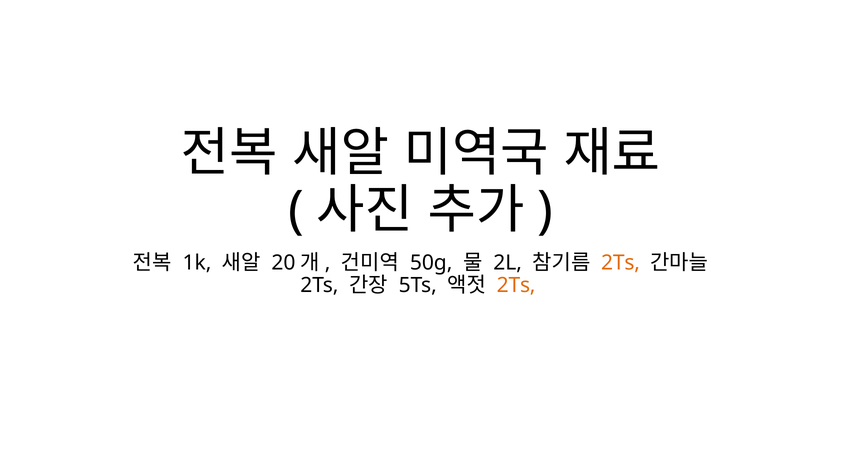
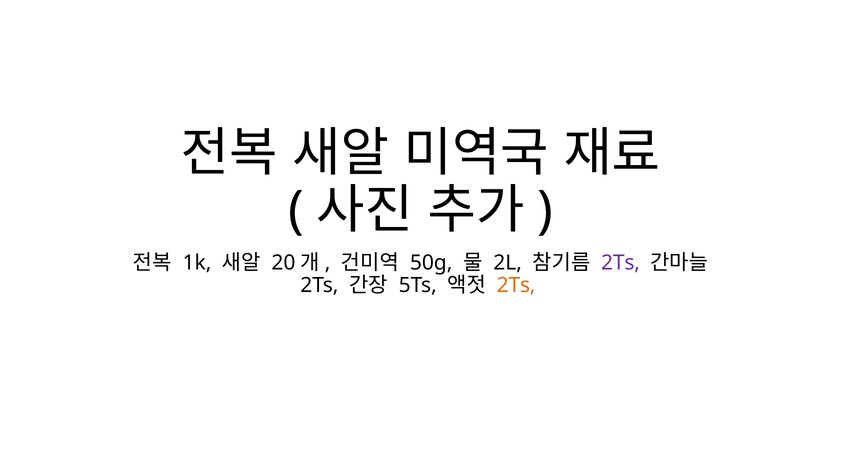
2Ts at (621, 263) colour: orange -> purple
